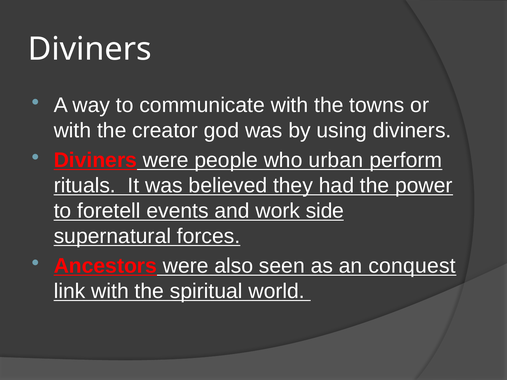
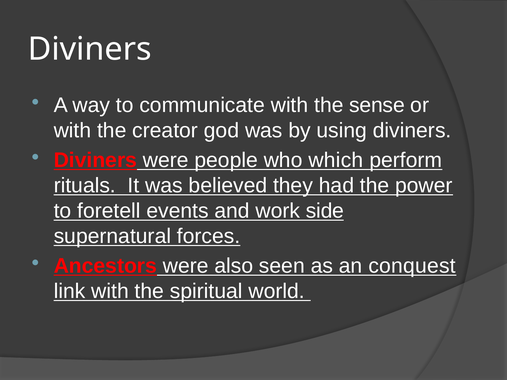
towns: towns -> sense
urban: urban -> which
